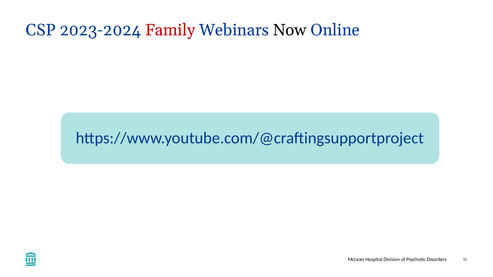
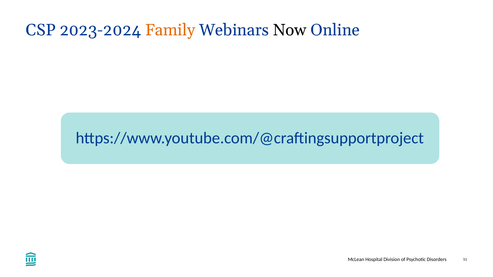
Family colour: red -> orange
